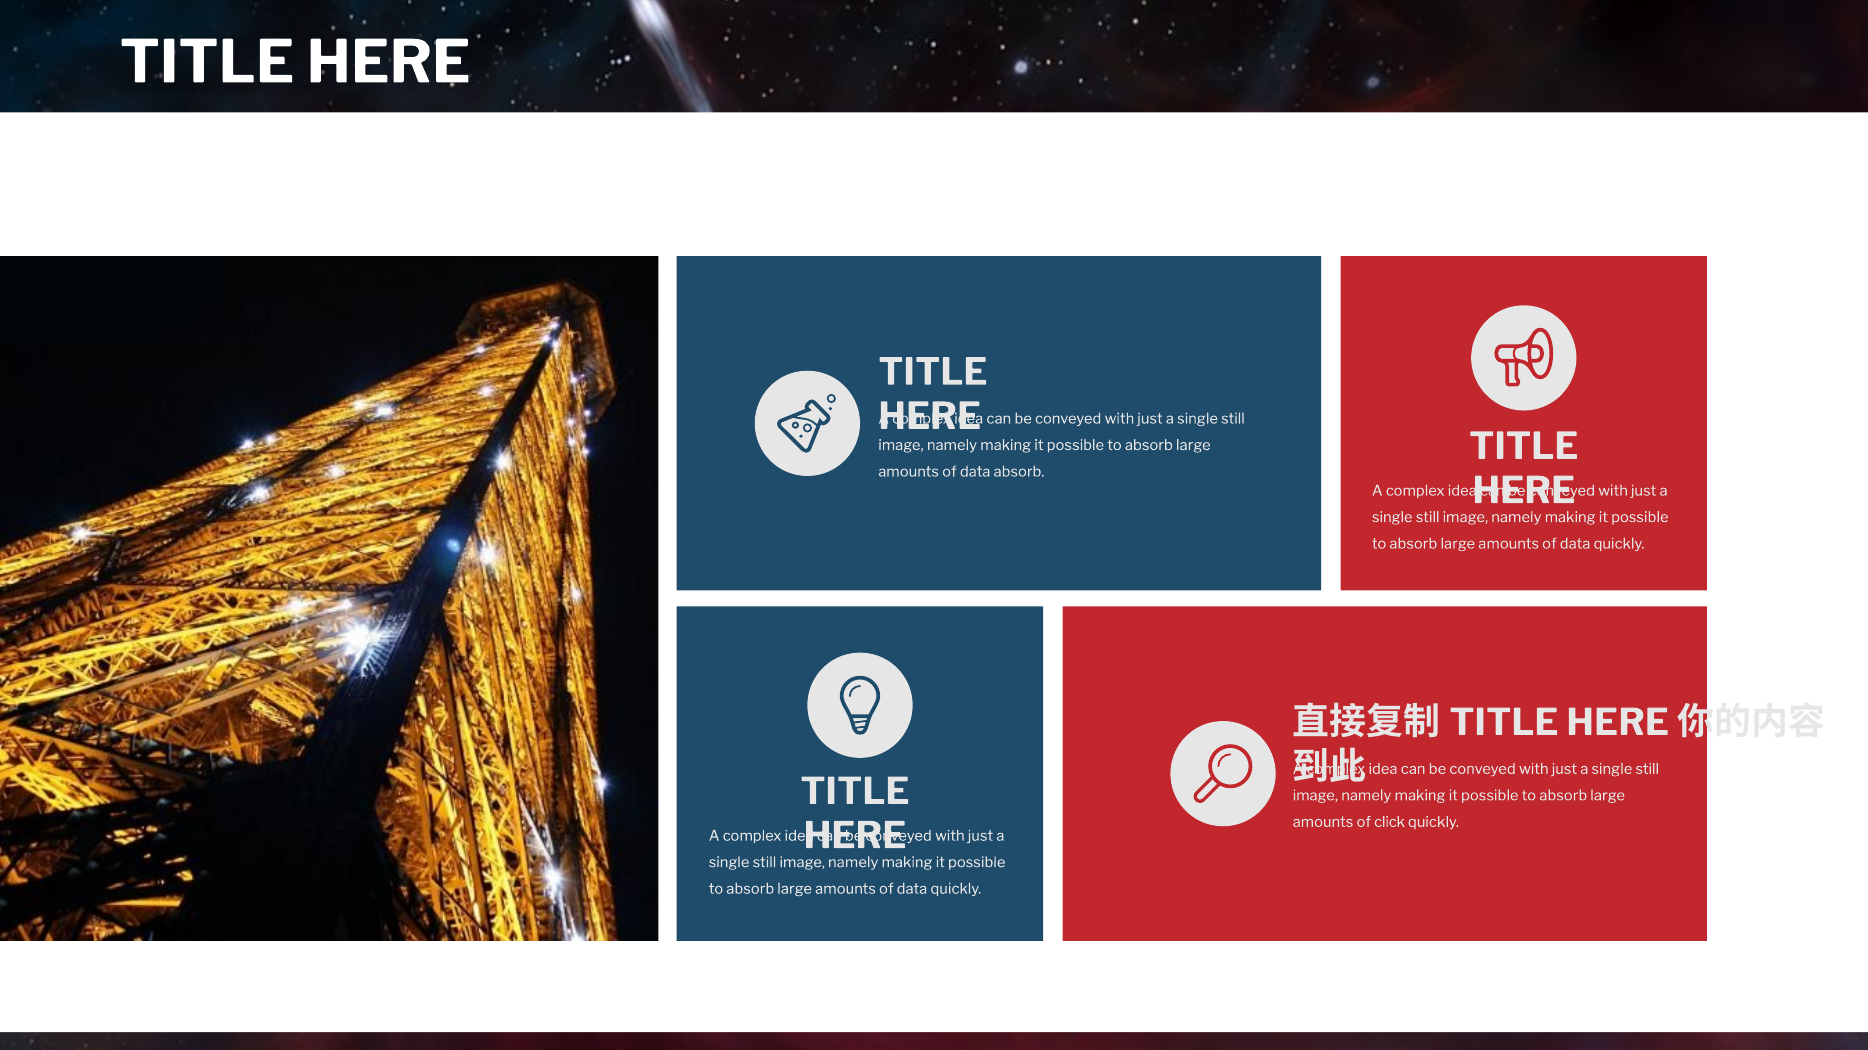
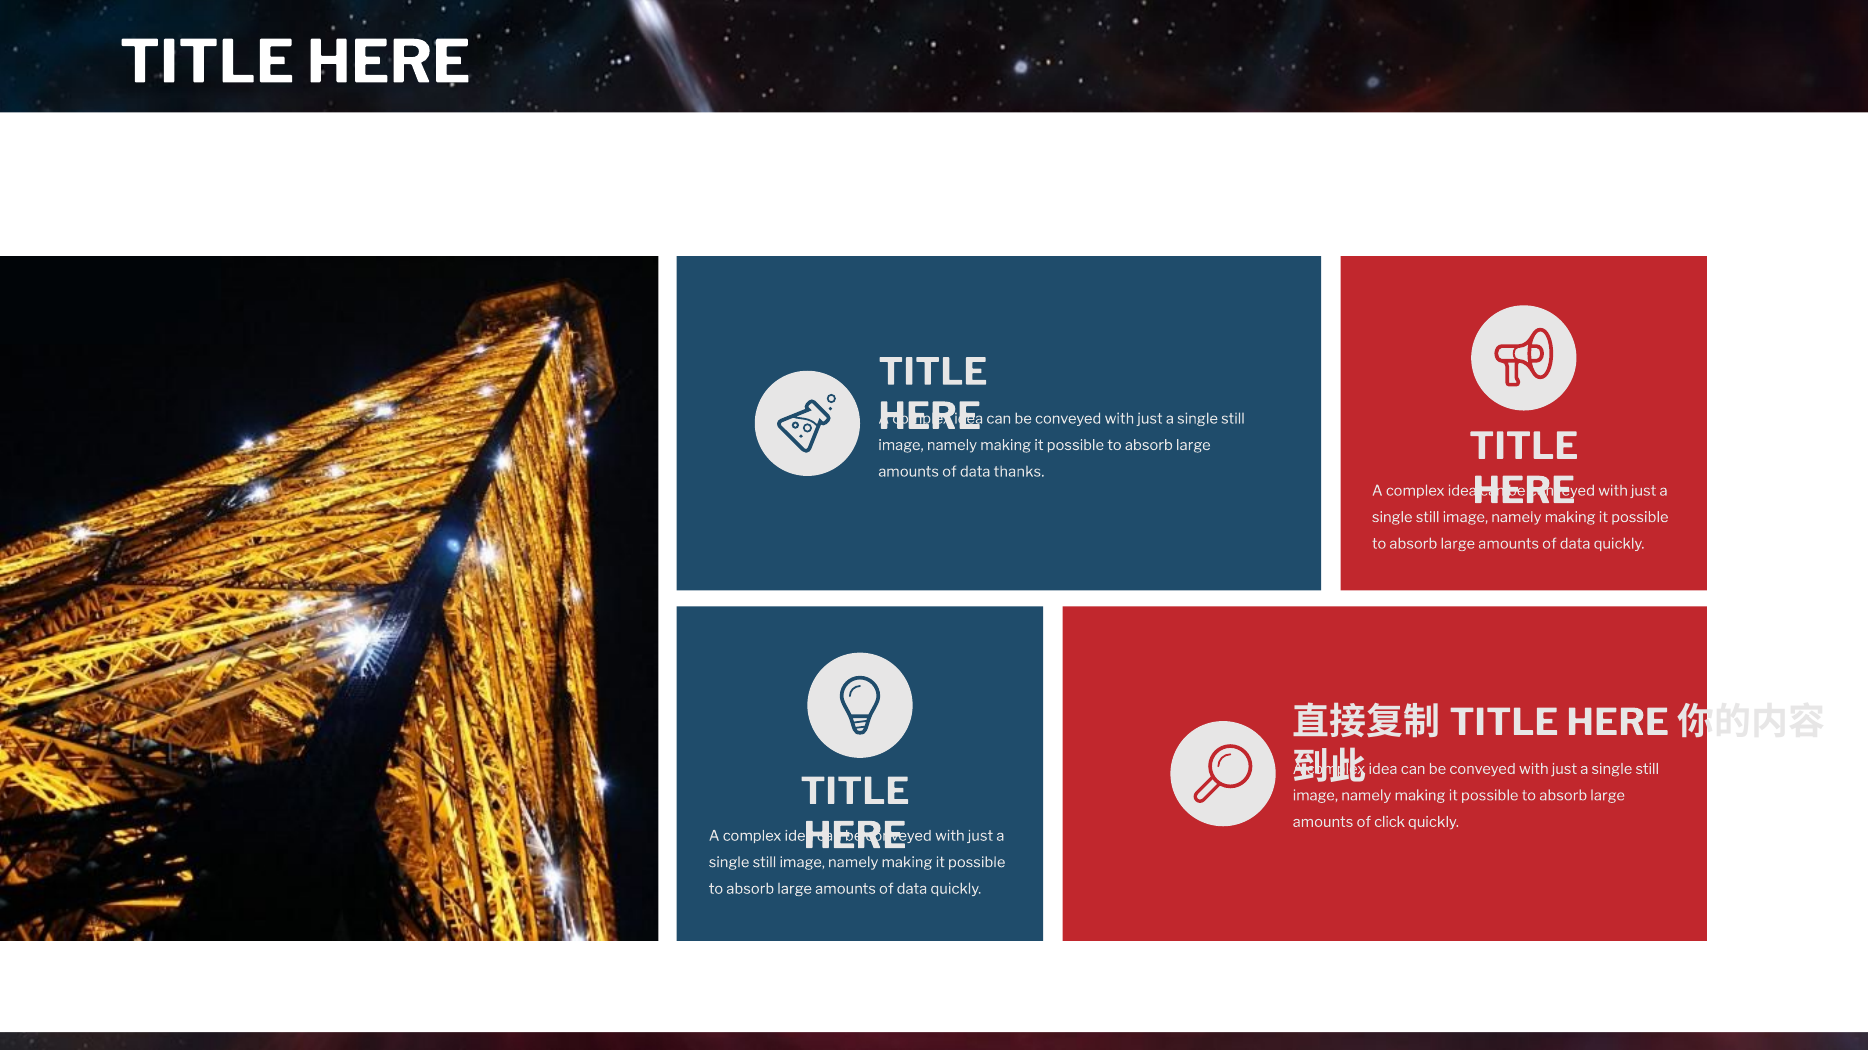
data absorb: absorb -> thanks
